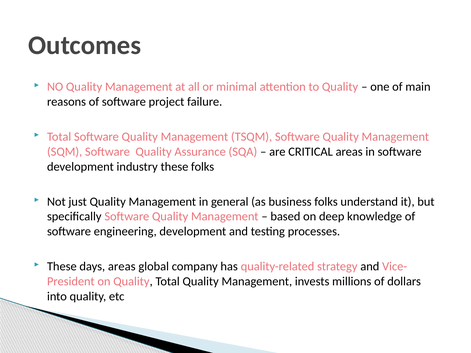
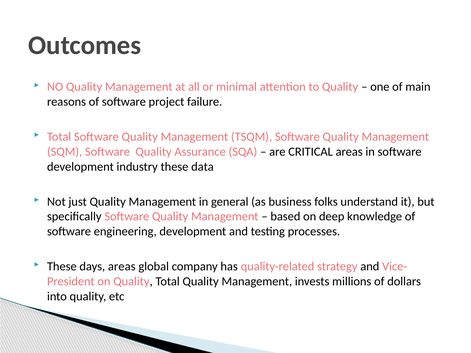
these folks: folks -> data
